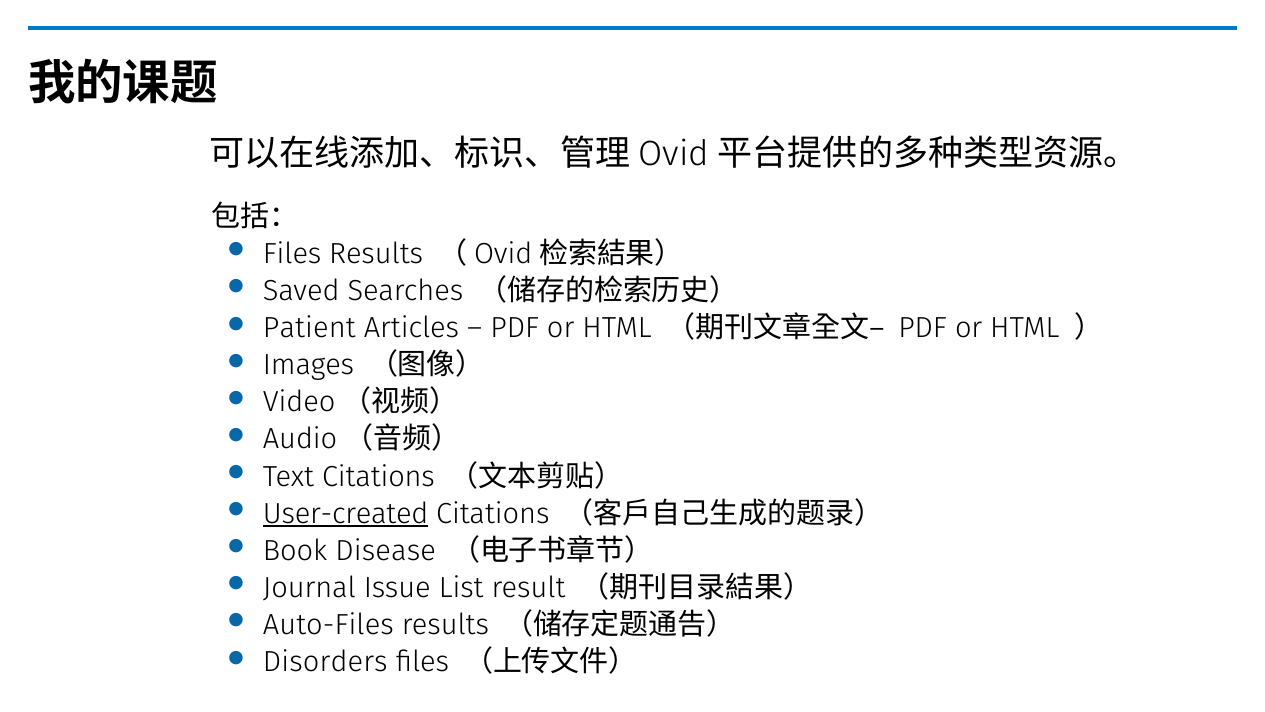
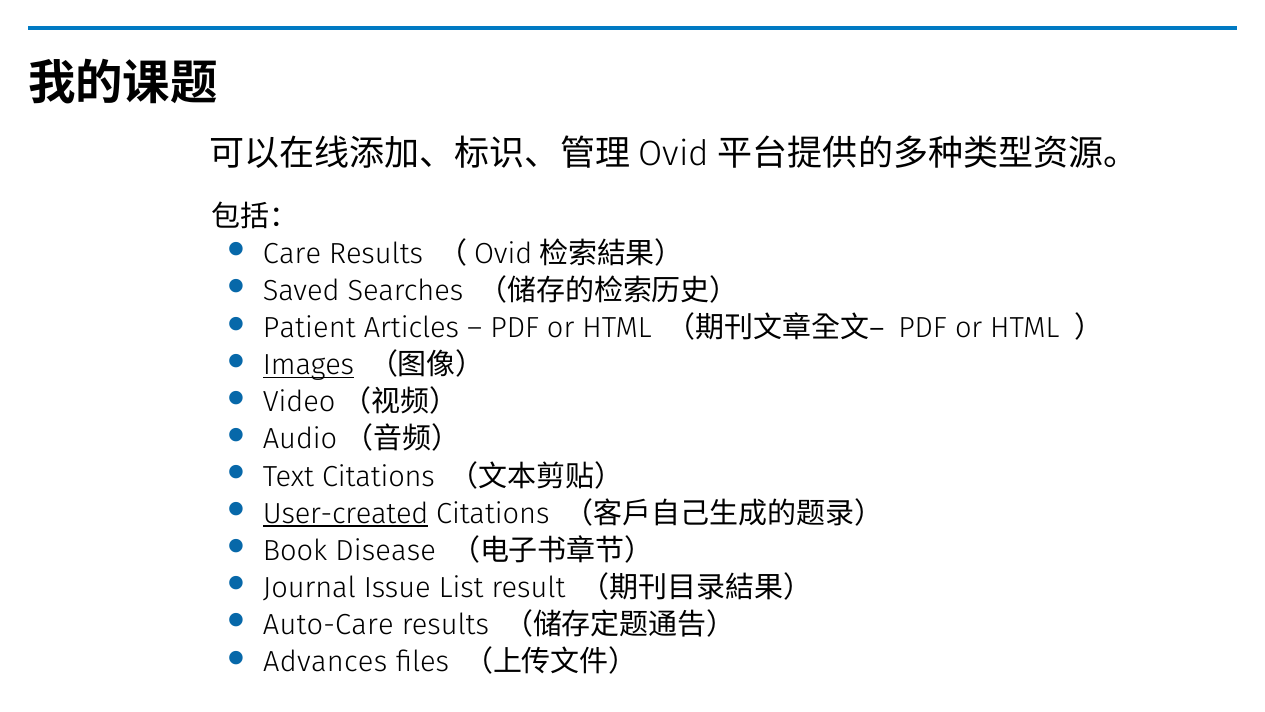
Files at (292, 254): Files -> Care
Images underline: none -> present
Auto-Files: Auto-Files -> Auto-Care
Disorders: Disorders -> Advances
